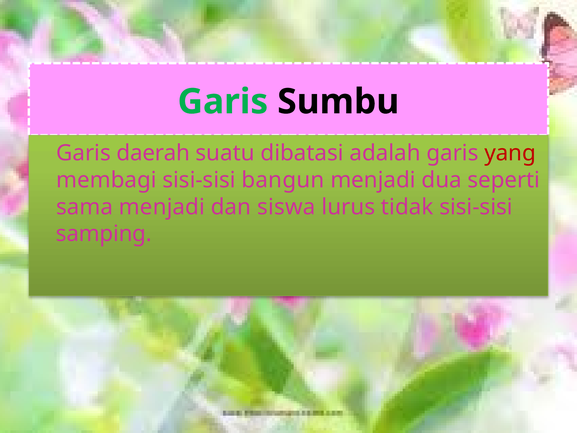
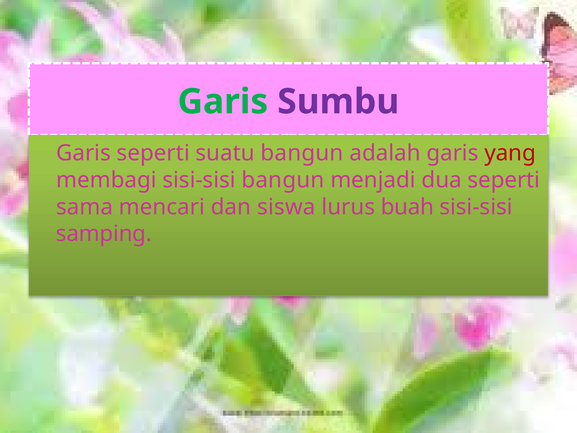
Sumbu colour: black -> purple
Garis daerah: daerah -> seperti
suatu dibatasi: dibatasi -> bangun
sama menjadi: menjadi -> mencari
tidak: tidak -> buah
